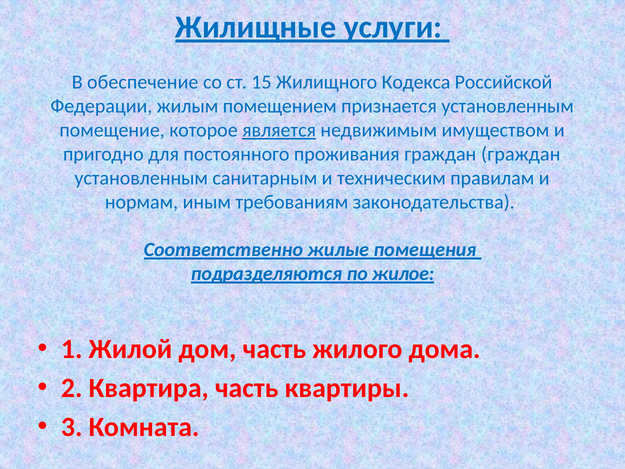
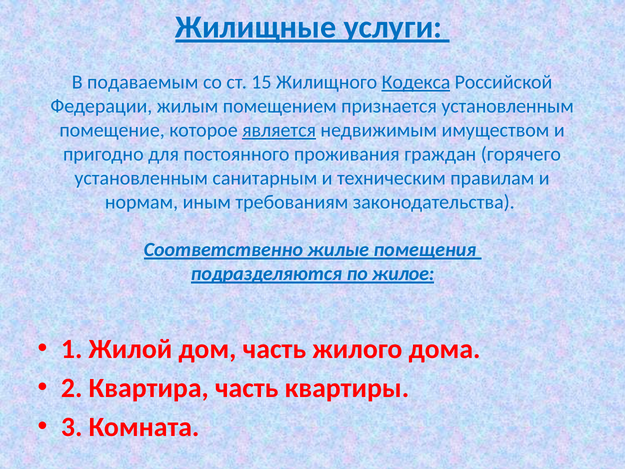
обеспечение: обеспечение -> подаваемым
Кодекса underline: none -> present
граждан граждан: граждан -> горячего
